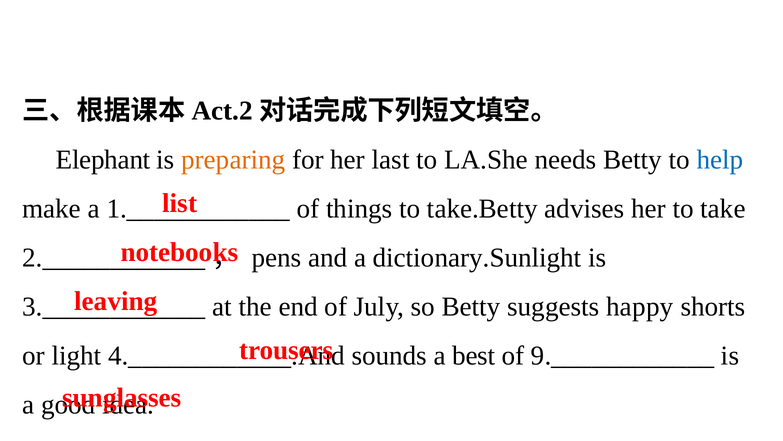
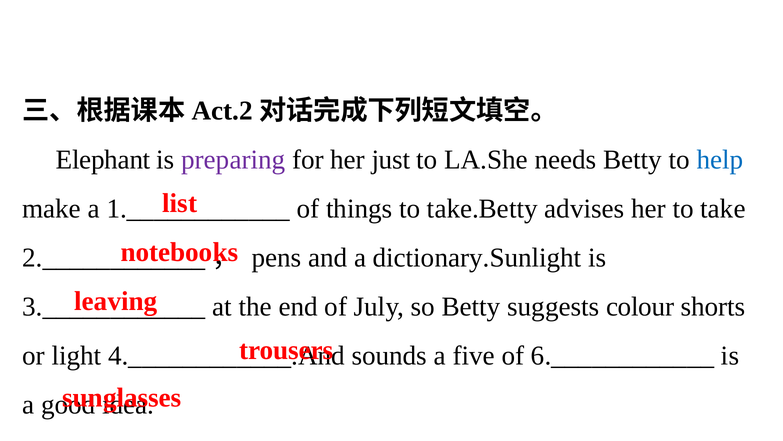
preparing colour: orange -> purple
last: last -> just
happy: happy -> colour
best: best -> five
9.____________: 9.____________ -> 6.____________
